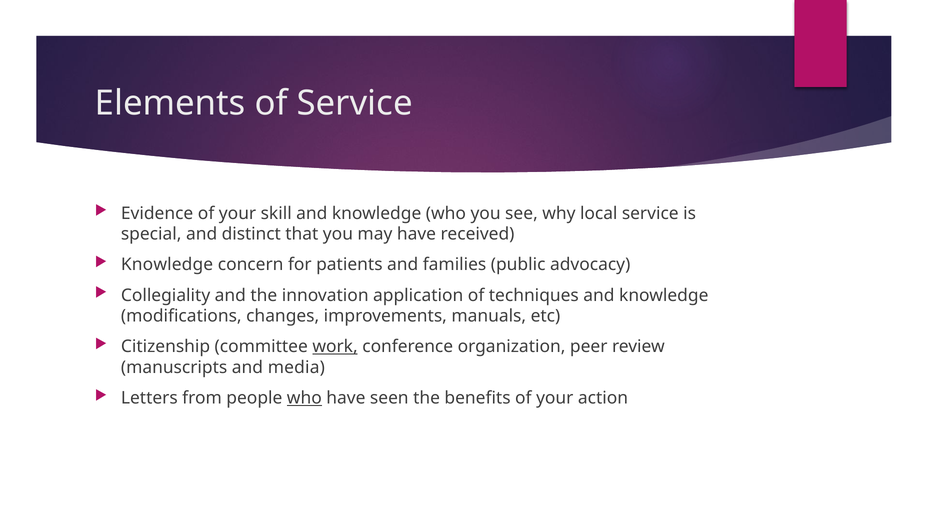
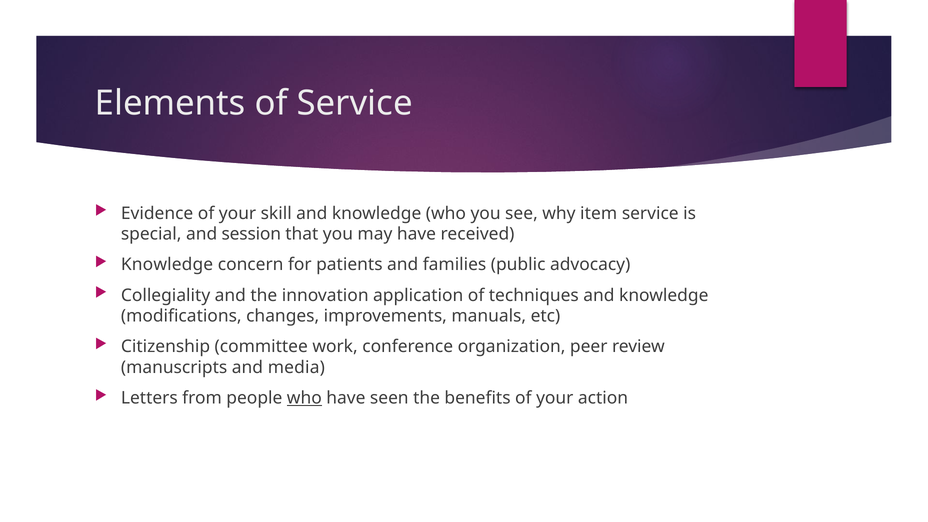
local: local -> item
distinct: distinct -> session
work underline: present -> none
